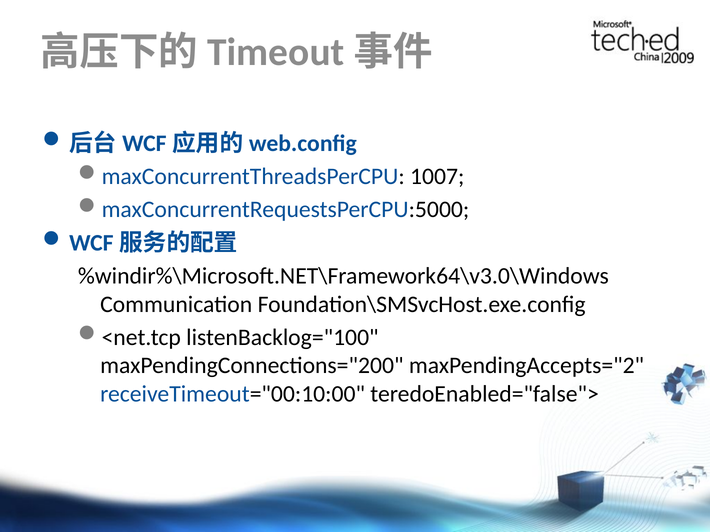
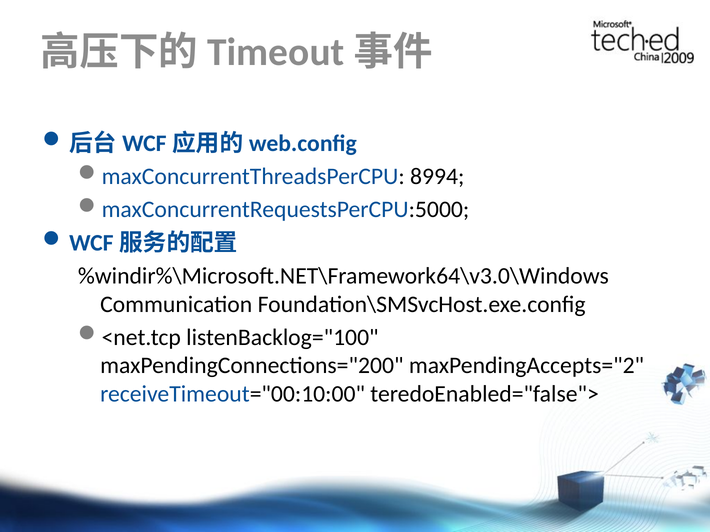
1007: 1007 -> 8994
